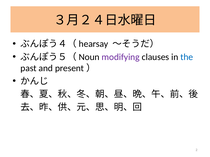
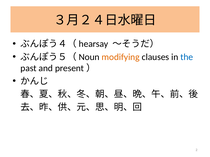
modifying colour: purple -> orange
